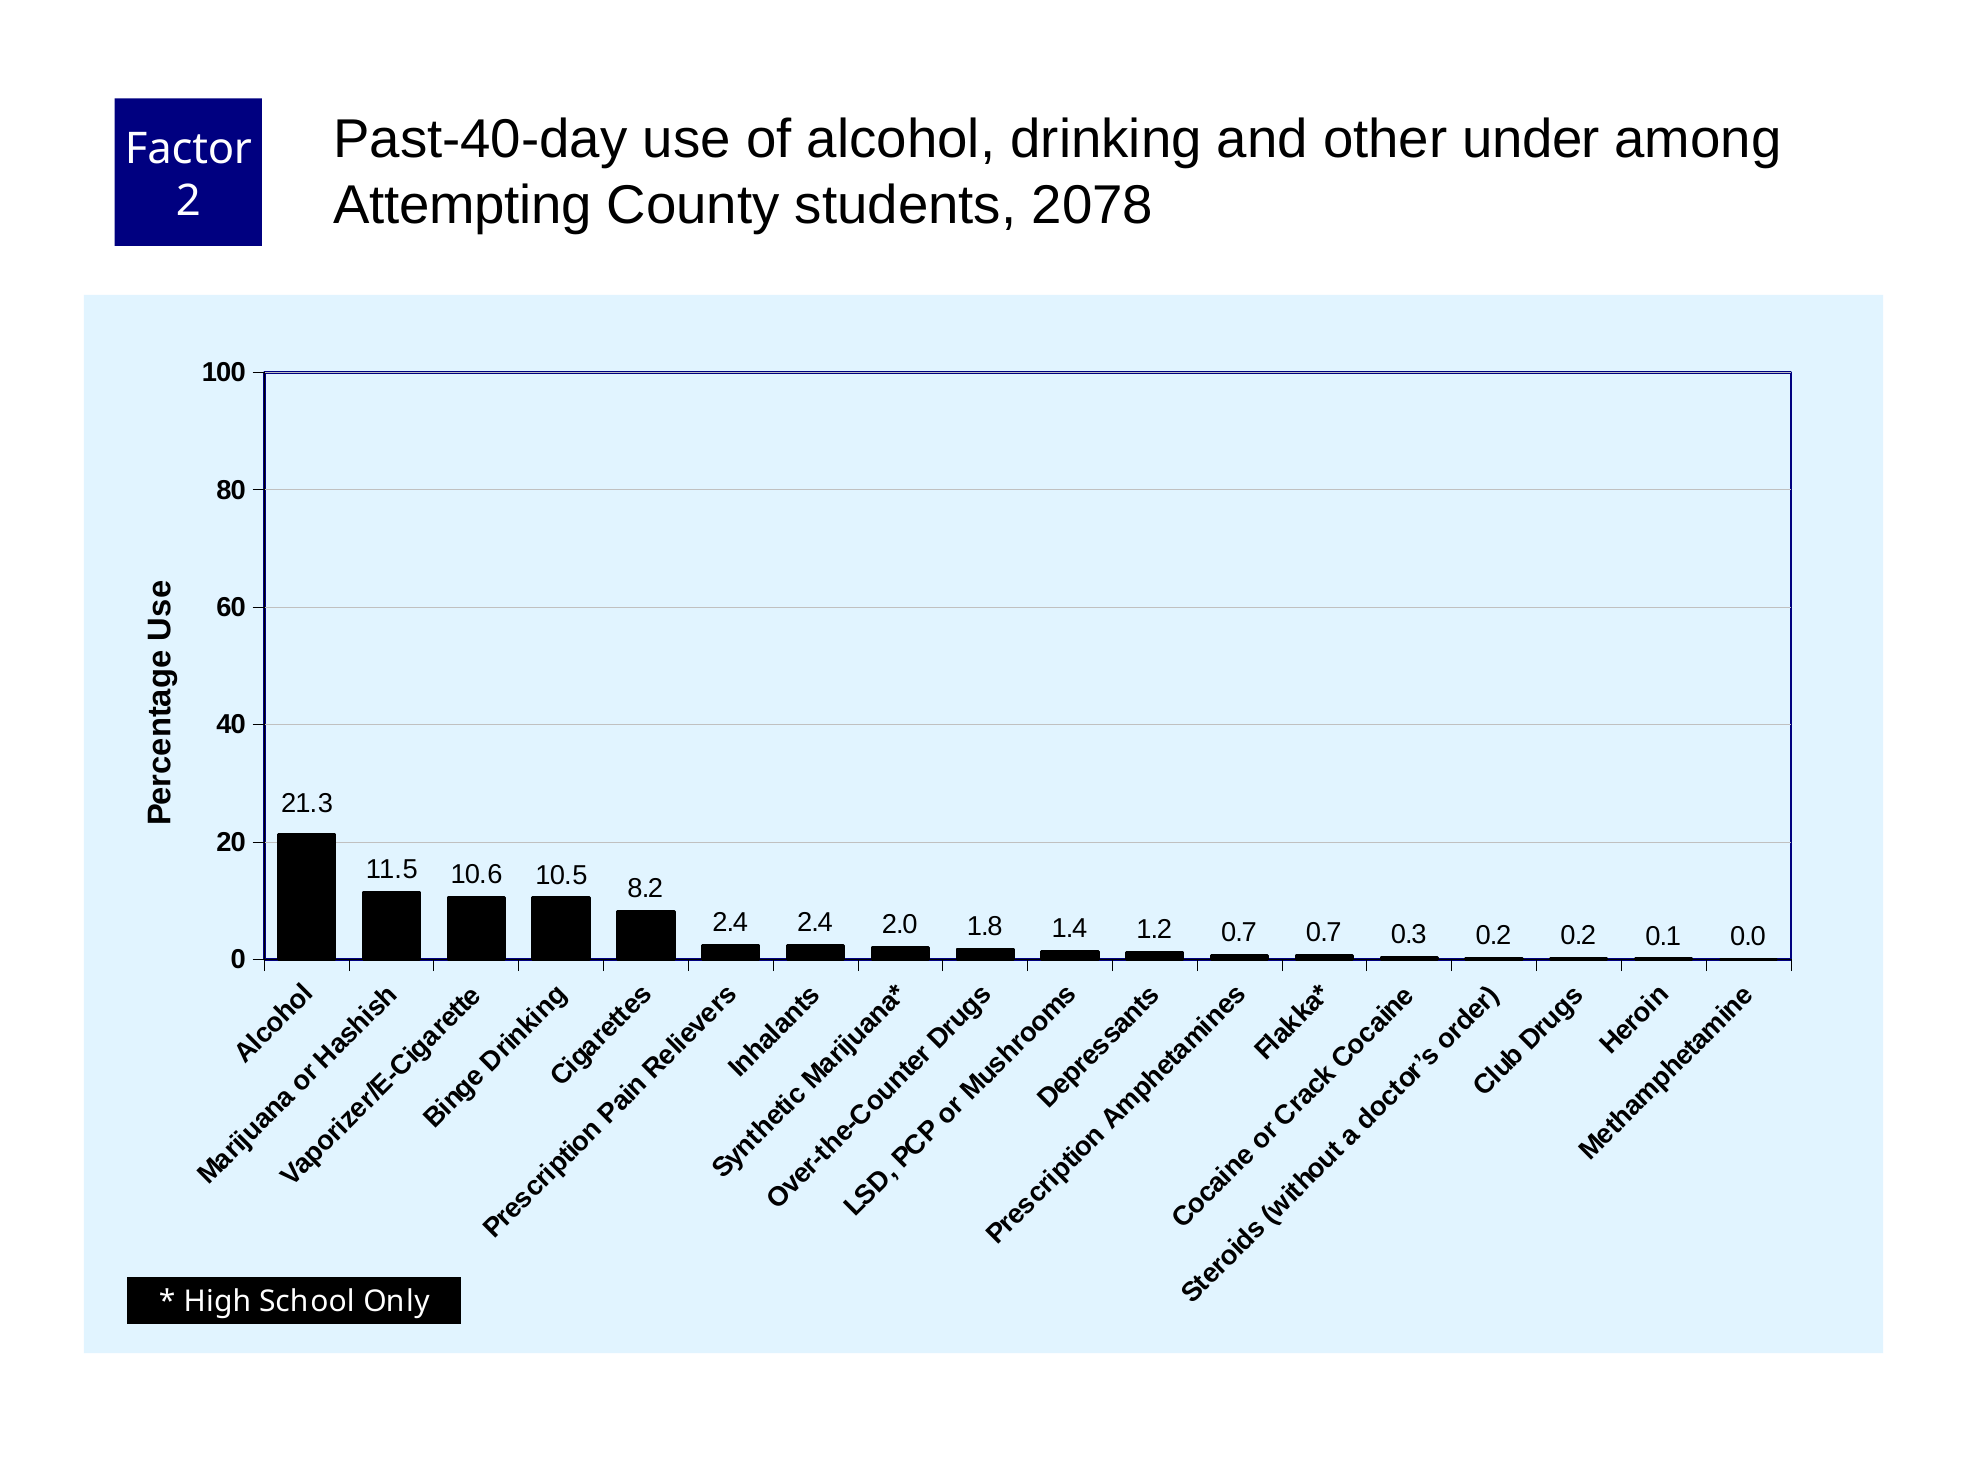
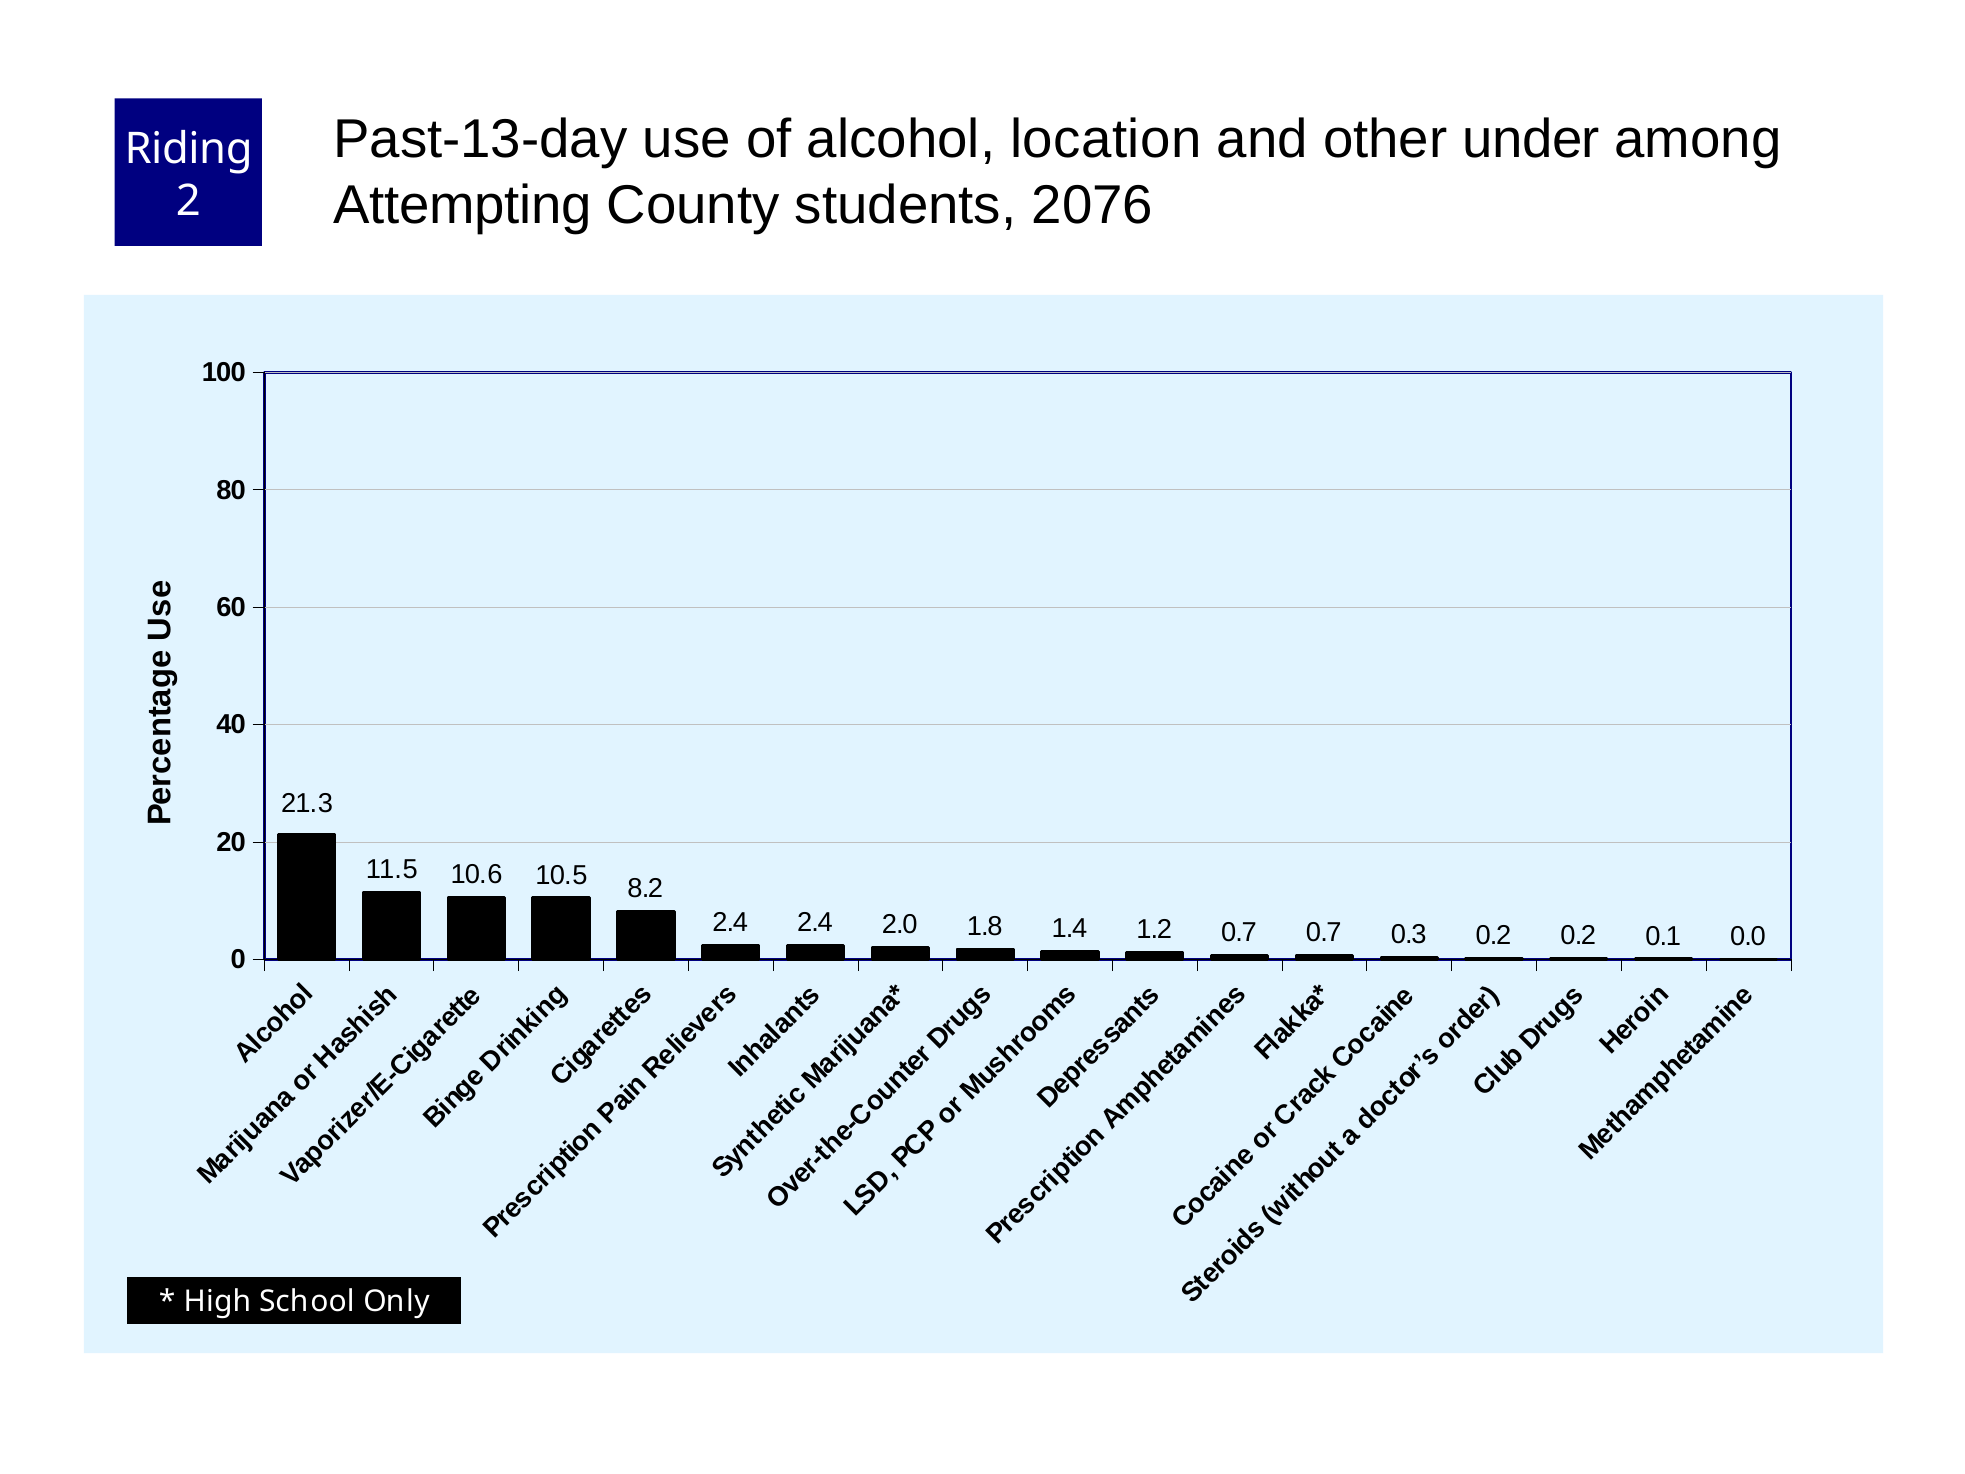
Past-40-day: Past-40-day -> Past-13-day
drinking: drinking -> location
Factor: Factor -> Riding
2078: 2078 -> 2076
